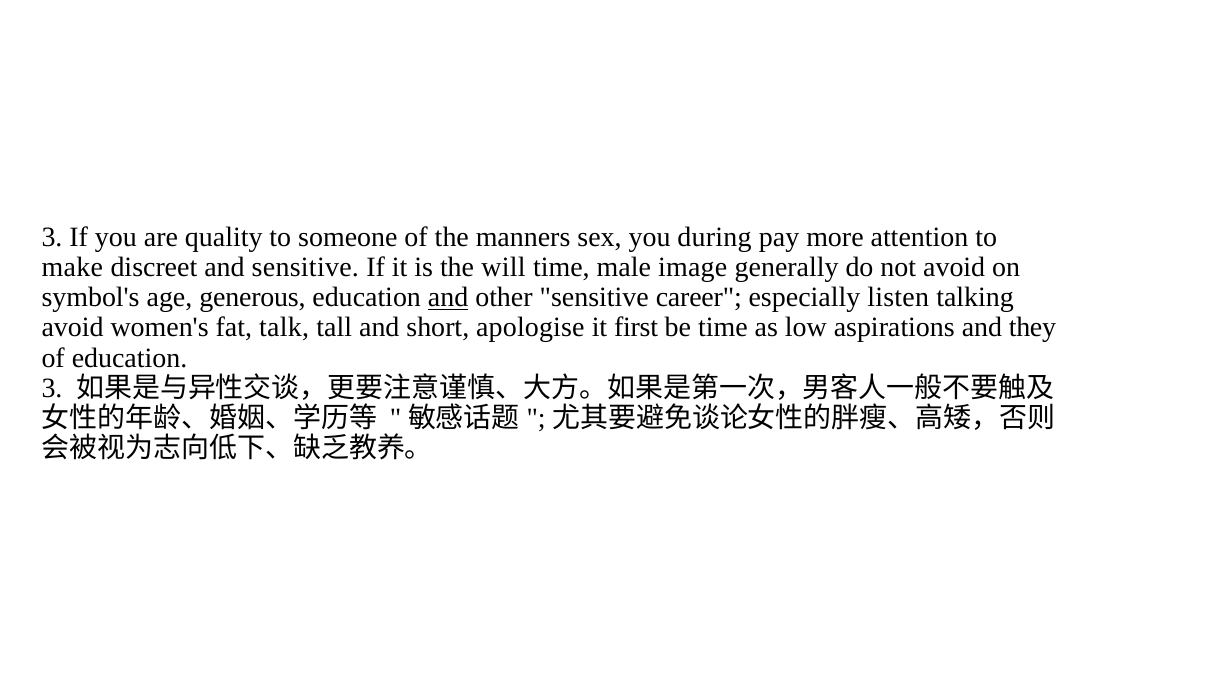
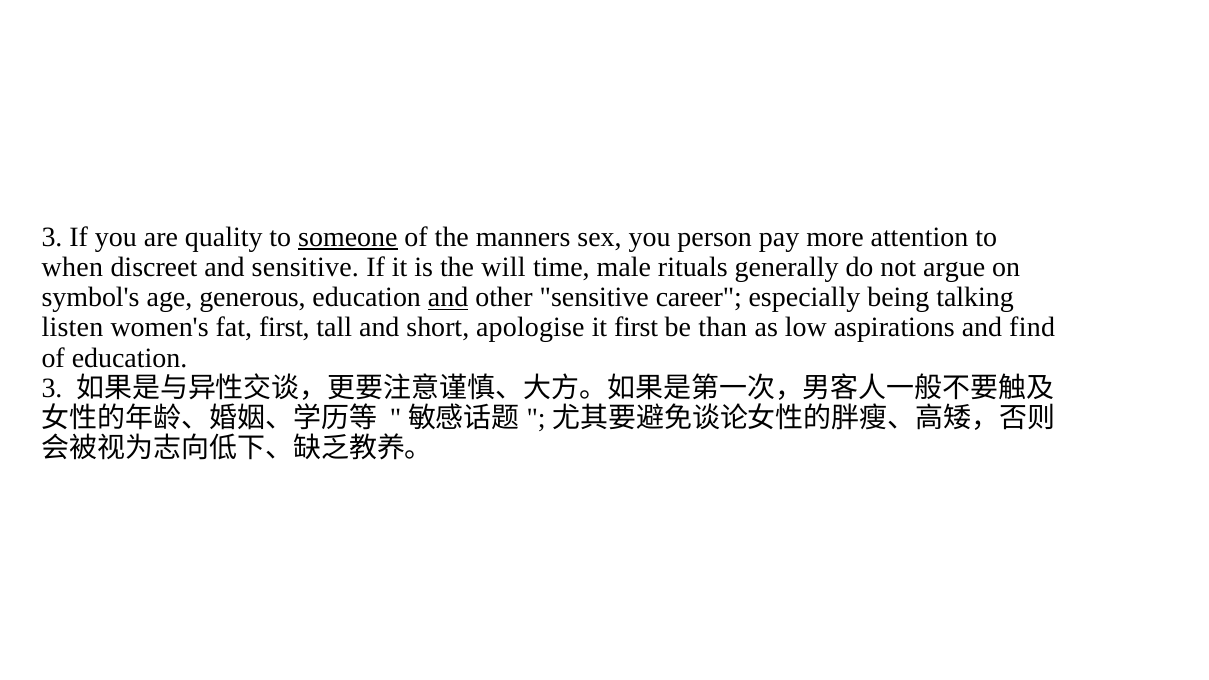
someone underline: none -> present
during: during -> person
make: make -> when
image: image -> rituals
not avoid: avoid -> argue
listen: listen -> being
avoid at (73, 328): avoid -> listen
fat talk: talk -> first
be time: time -> than
they: they -> find
